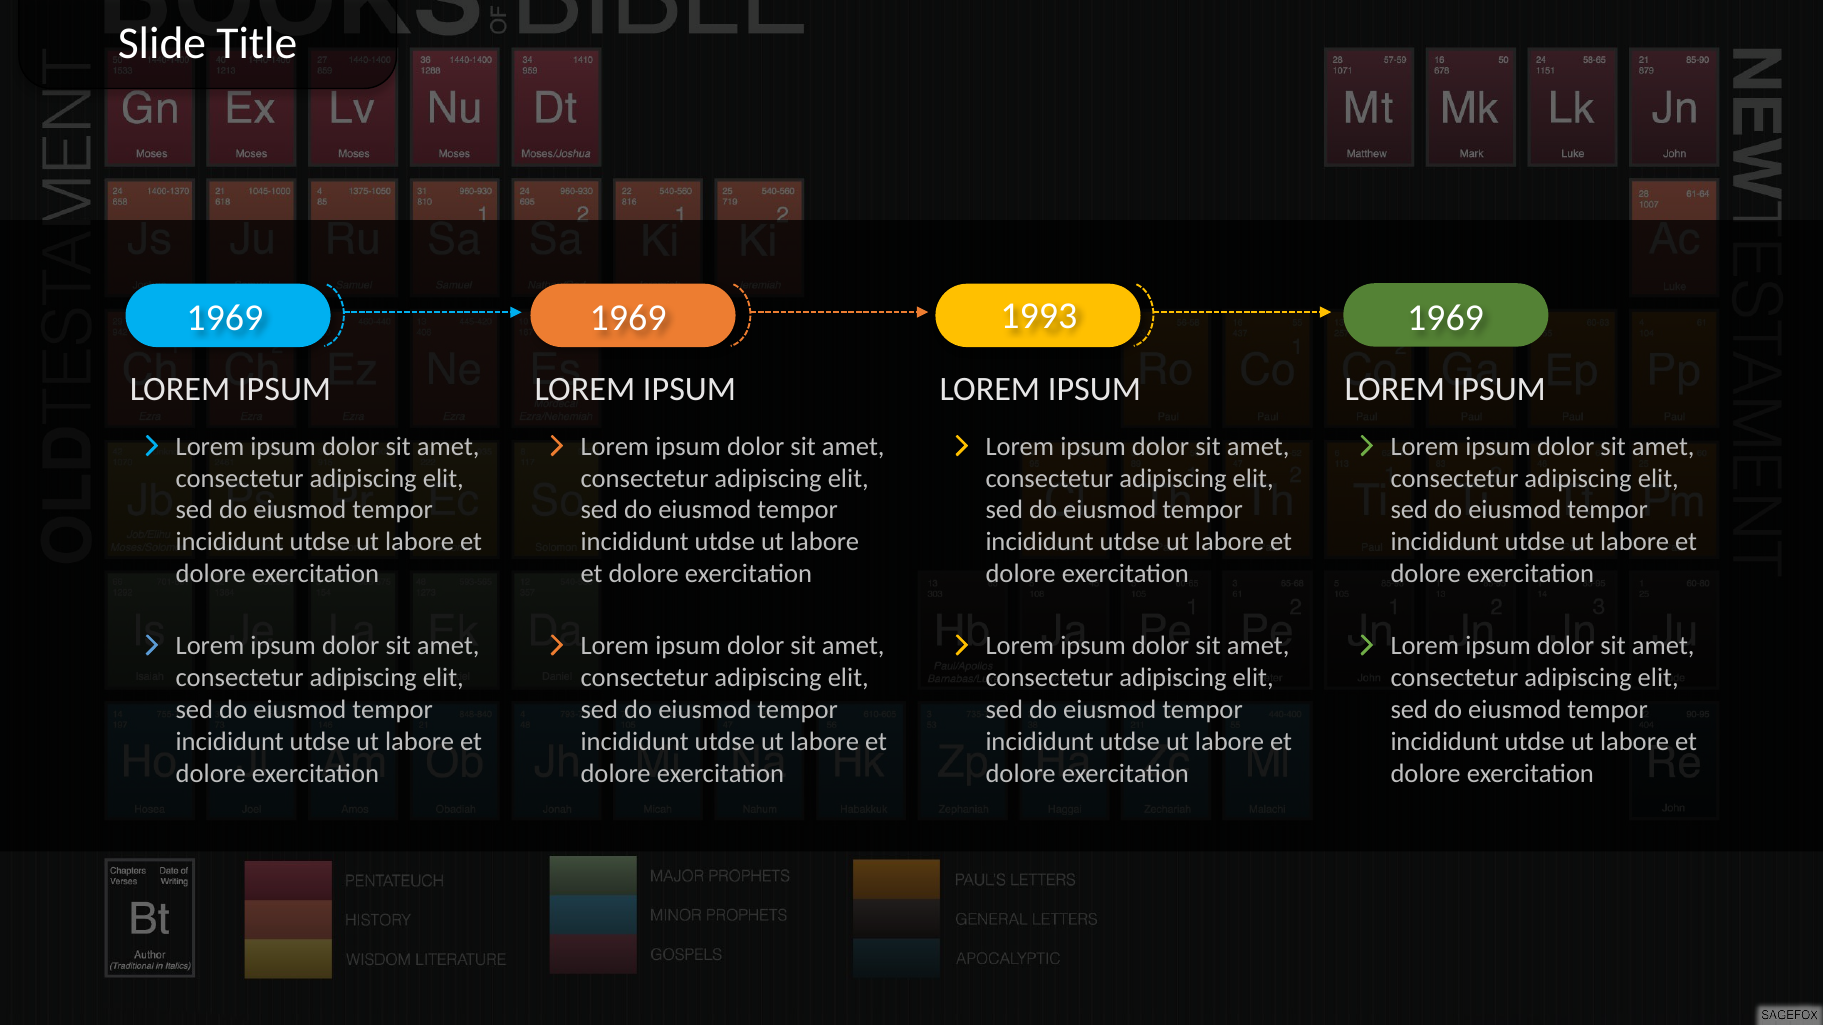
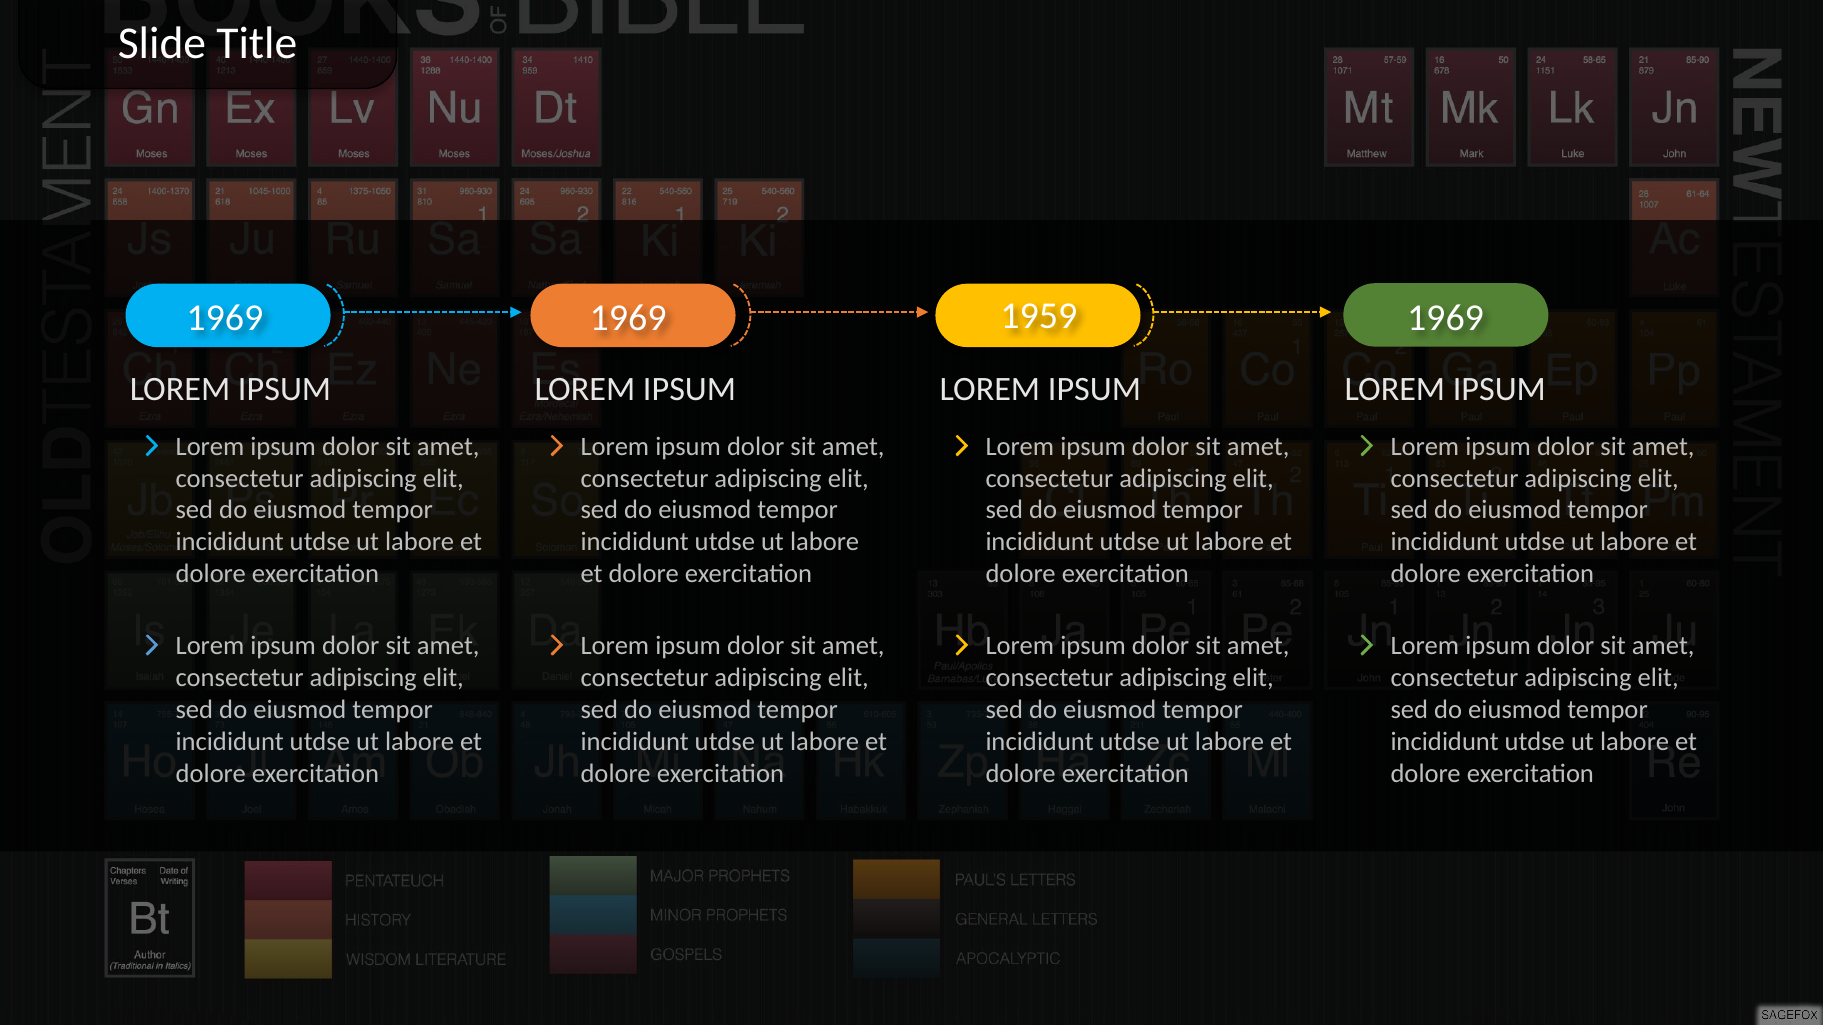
1993: 1993 -> 1959
